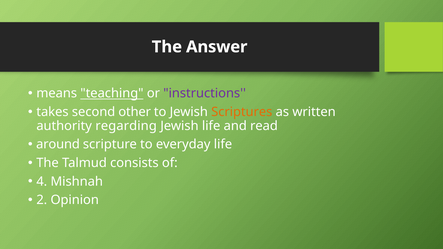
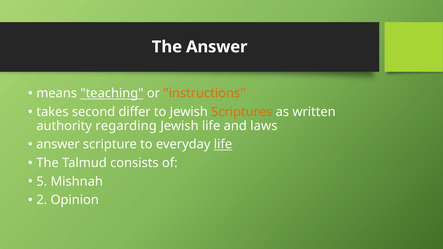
instructions colour: purple -> orange
other: other -> differ
read: read -> laws
around at (58, 144): around -> answer
life at (223, 144) underline: none -> present
4: 4 -> 5
